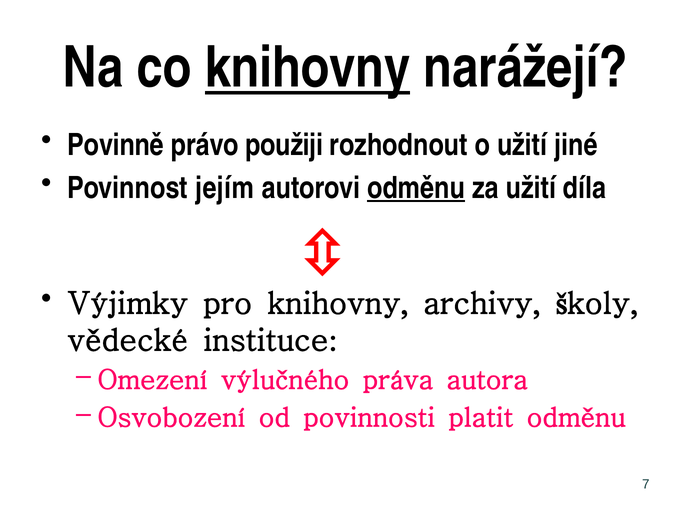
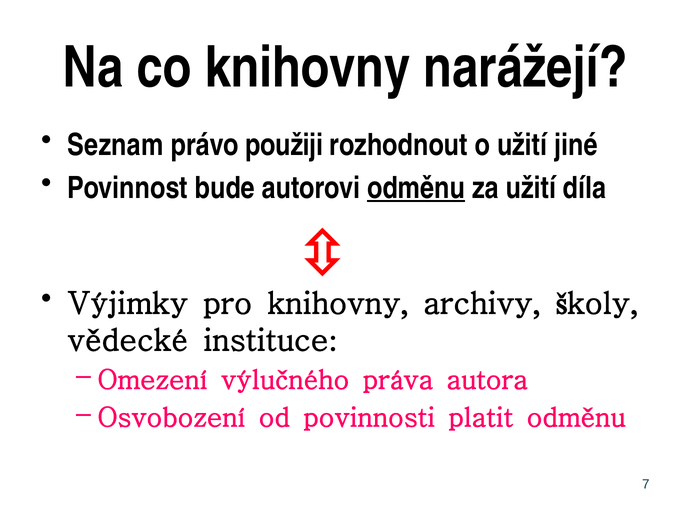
knihovny at (308, 68) underline: present -> none
Povinně: Povinně -> Seznam
jejím: jejím -> bude
